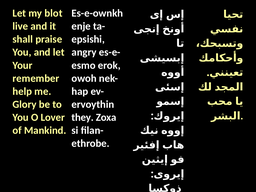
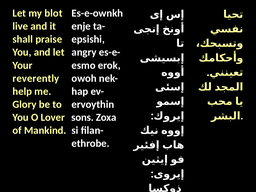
remember: remember -> reverently
they: they -> sons
